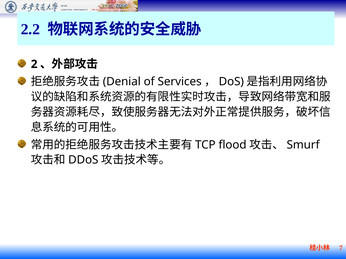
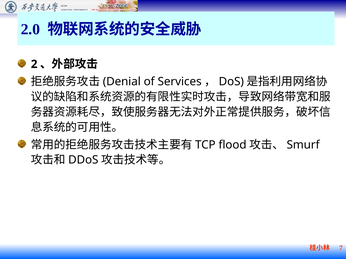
2.2: 2.2 -> 2.0
